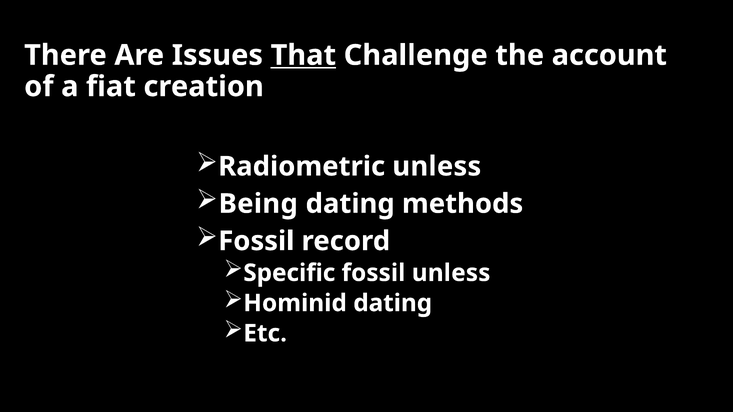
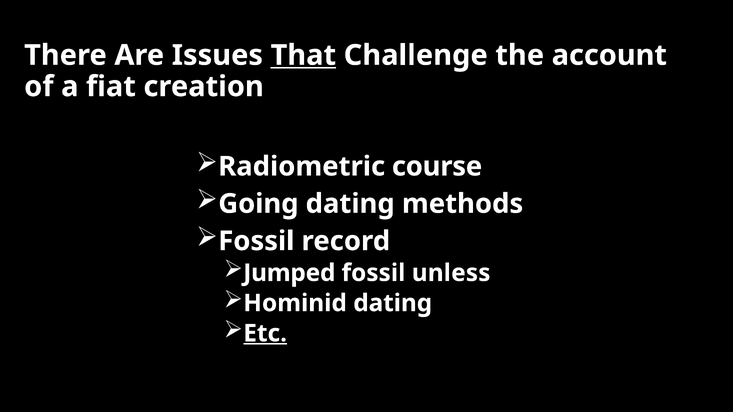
Radiometric unless: unless -> course
Being: Being -> Going
Specific: Specific -> Jumped
Etc underline: none -> present
